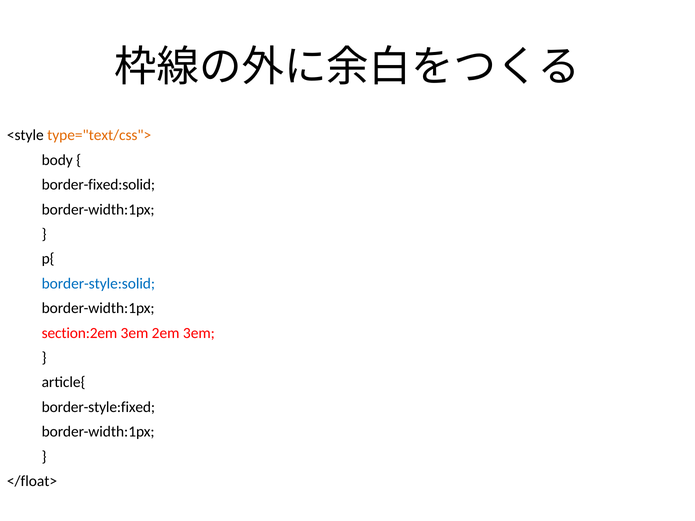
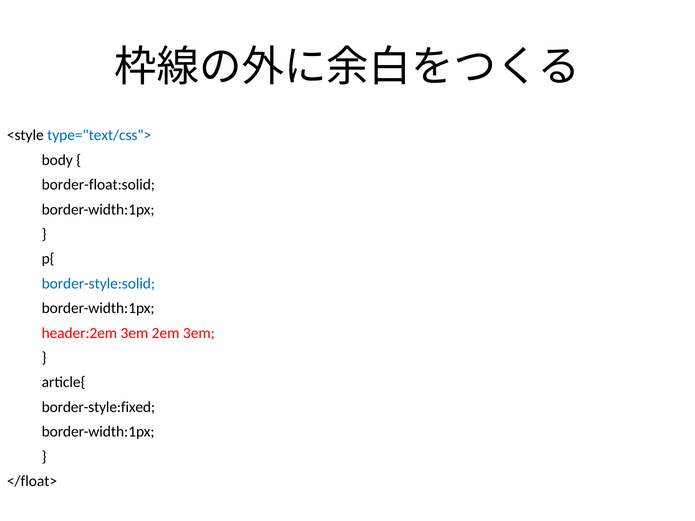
type="text/css"> colour: orange -> blue
border-fixed:solid: border-fixed:solid -> border-float:solid
section:2em: section:2em -> header:2em
